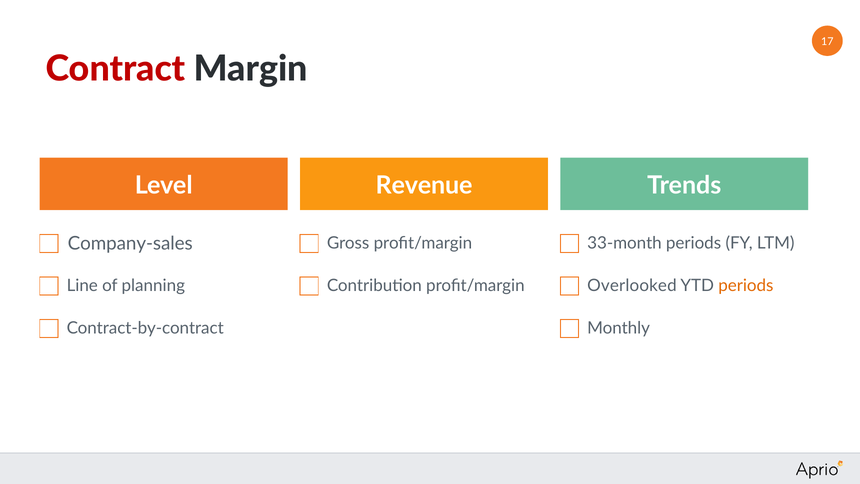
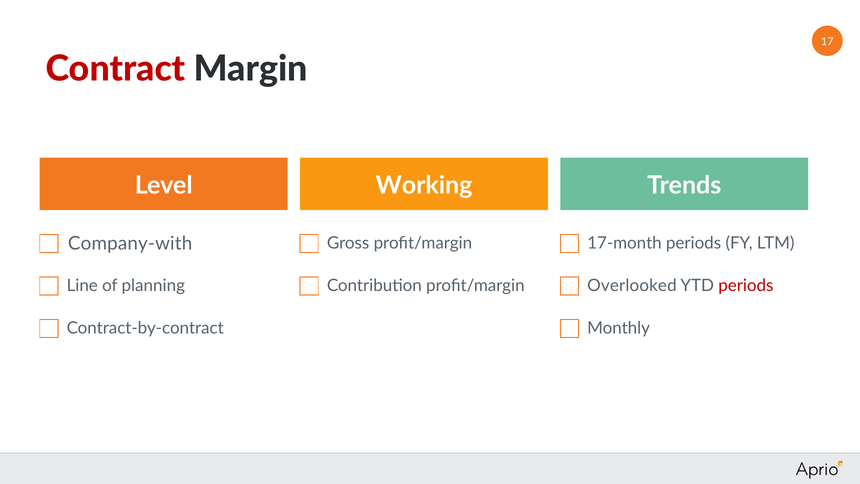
Revenue: Revenue -> Working
Company-sales: Company-sales -> Company-with
33-month: 33-month -> 17-month
periods at (746, 286) colour: orange -> red
